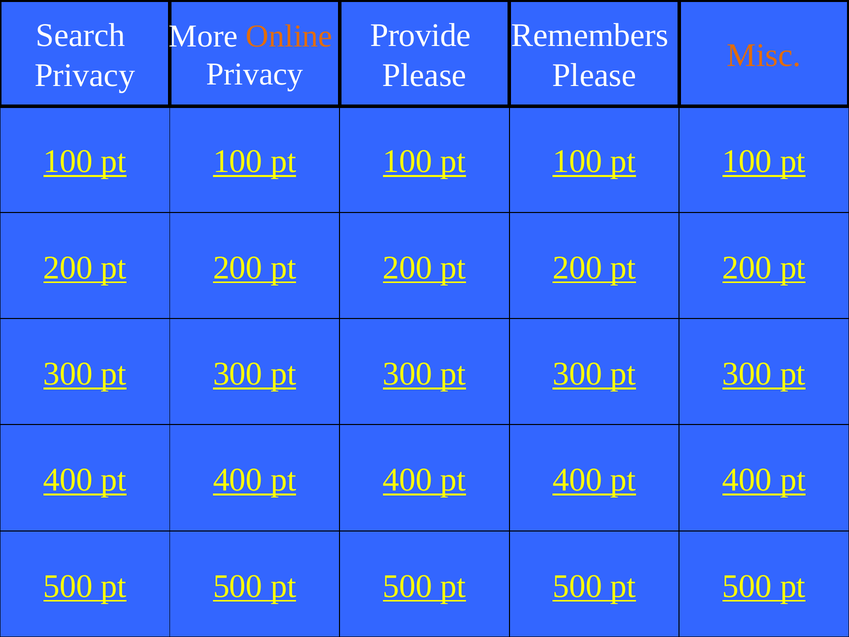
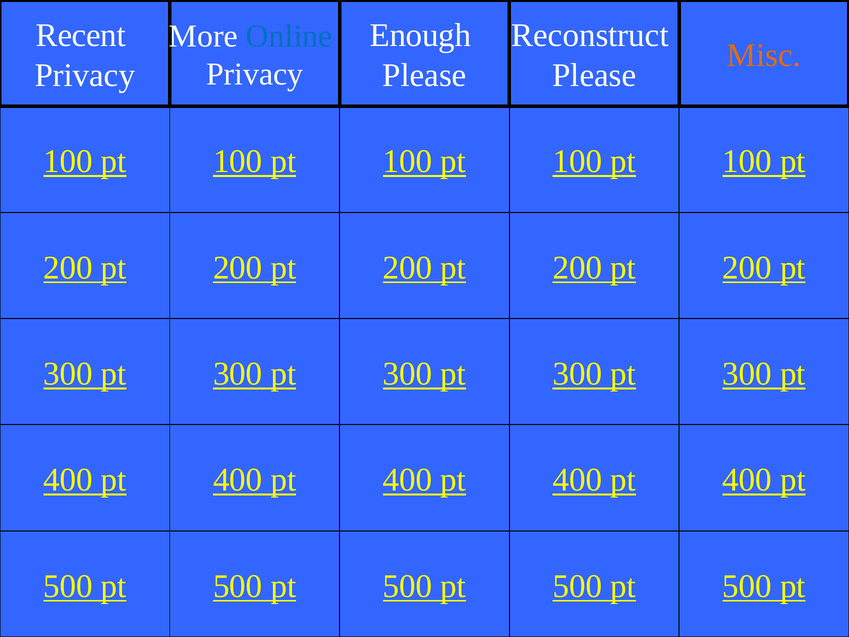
Search: Search -> Recent
Provide: Provide -> Enough
Remembers: Remembers -> Reconstruct
Online colour: orange -> blue
